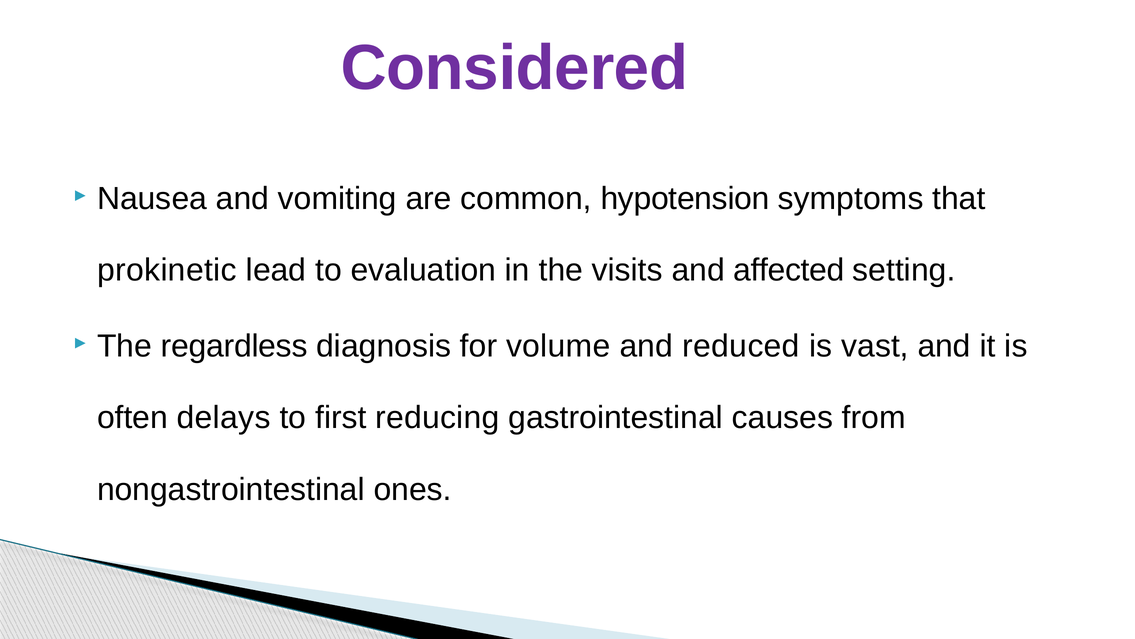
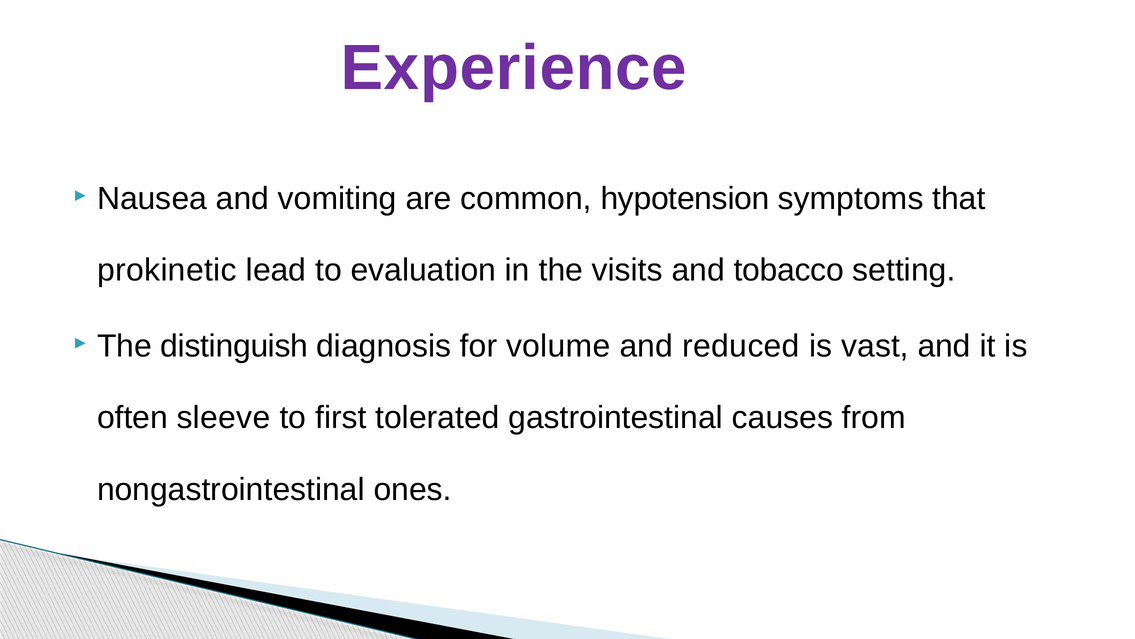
Considered: Considered -> Experience
affected: affected -> tobacco
regardless: regardless -> distinguish
delays: delays -> sleeve
reducing: reducing -> tolerated
